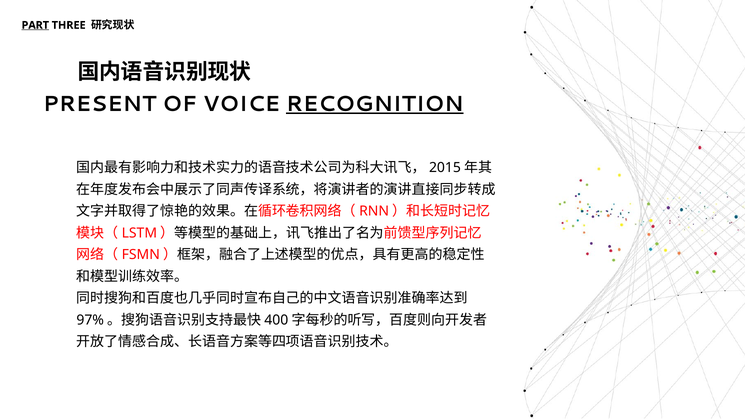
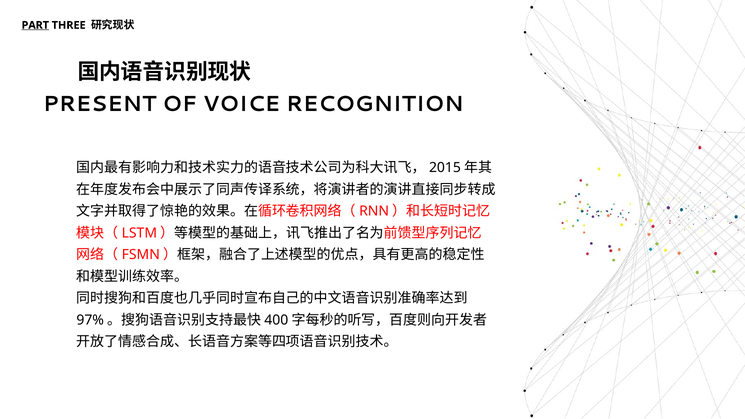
RECOGNITION underline: present -> none
